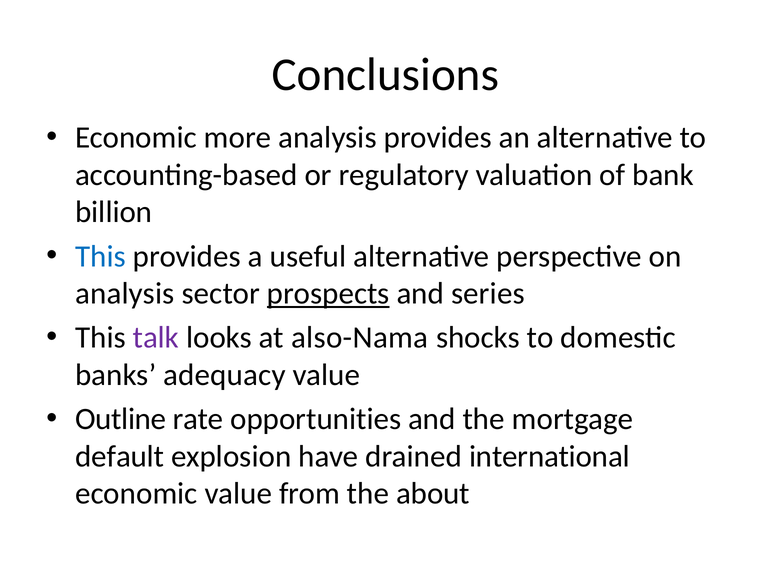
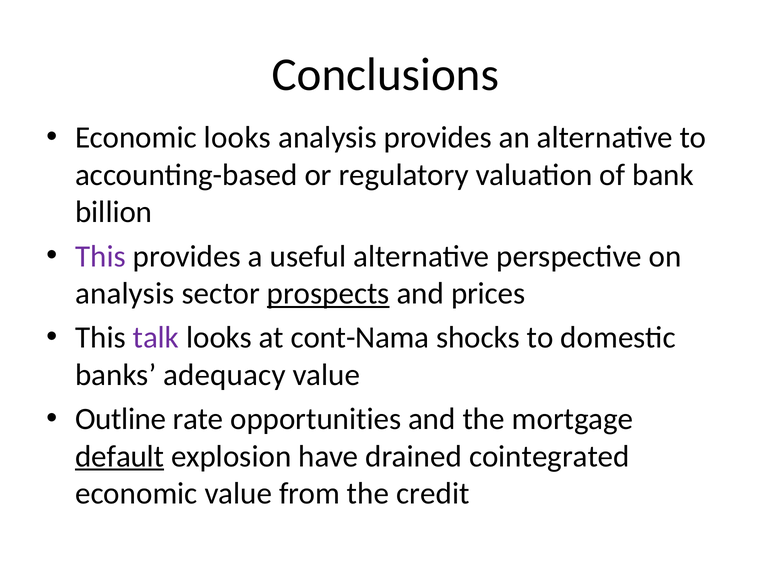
Economic more: more -> looks
This at (101, 256) colour: blue -> purple
series: series -> prices
also-Nama: also-Nama -> cont-Nama
default underline: none -> present
international: international -> cointegrated
about: about -> credit
